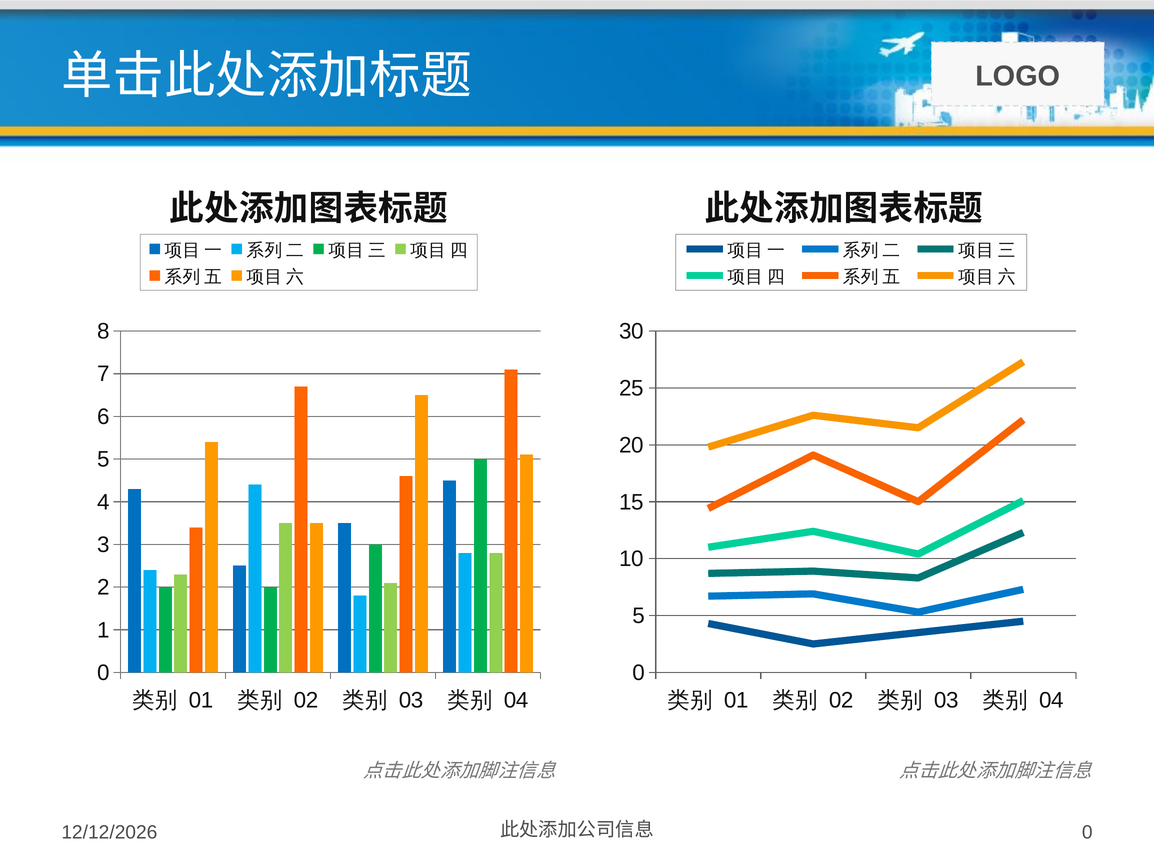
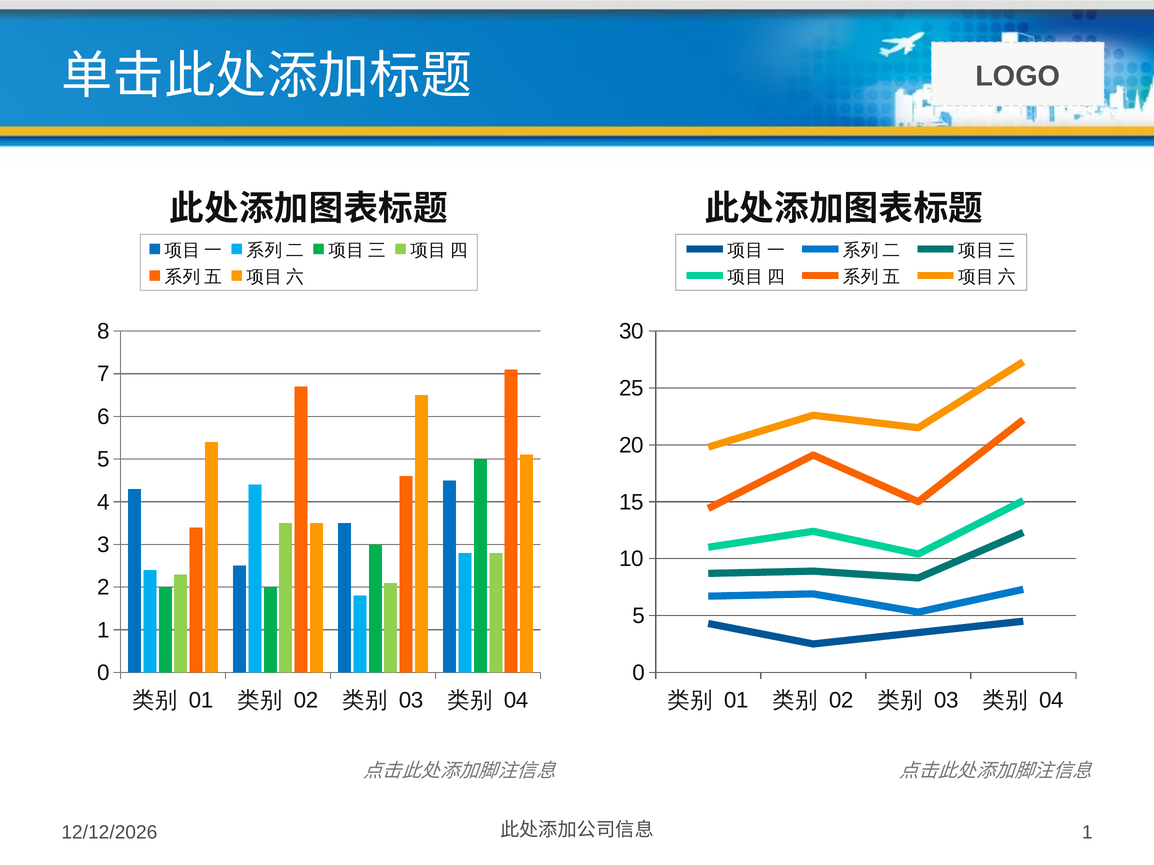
0 at (1087, 833): 0 -> 1
